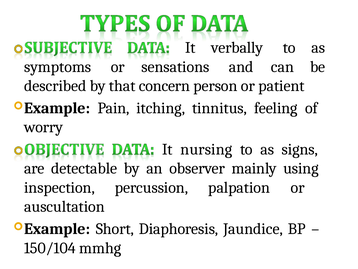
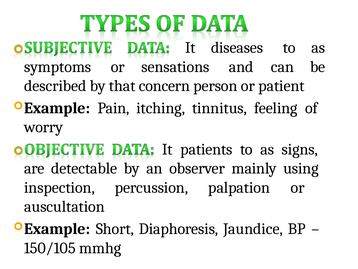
verbally: verbally -> diseases
nursing: nursing -> patients
150/104: 150/104 -> 150/105
